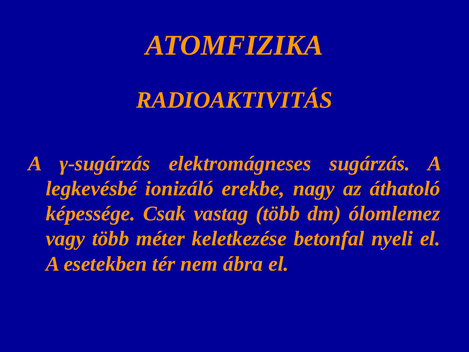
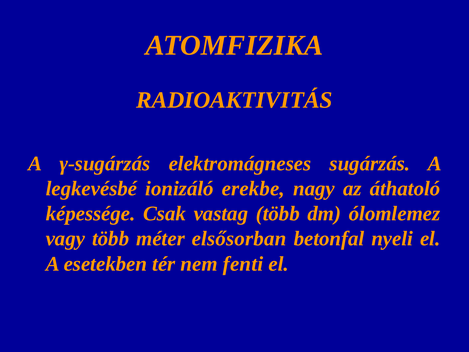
keletkezése: keletkezése -> elsősorban
ábra: ábra -> fenti
